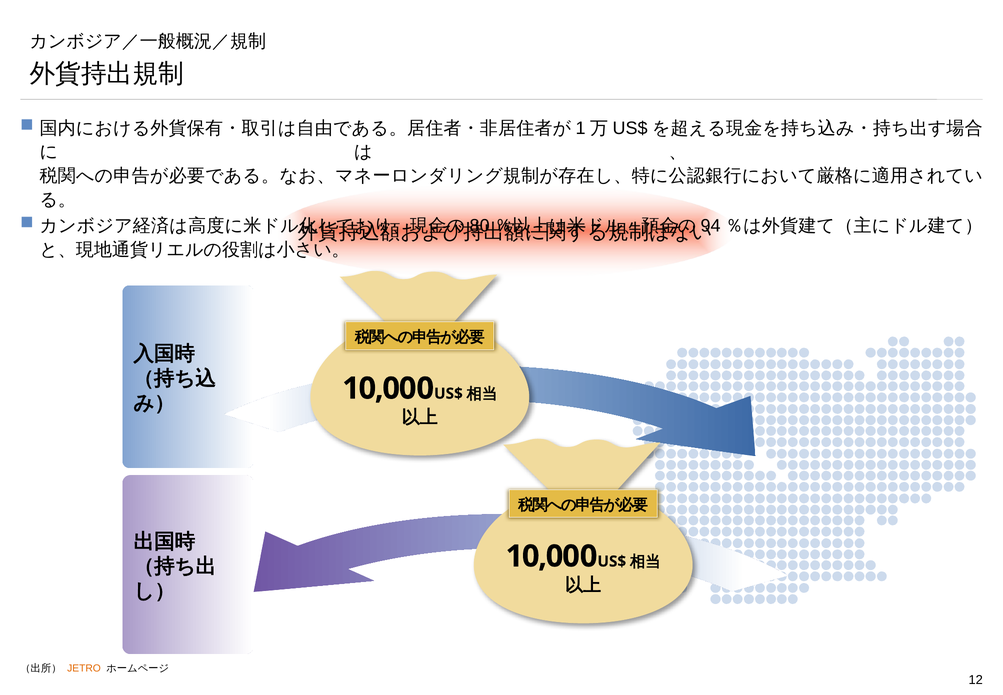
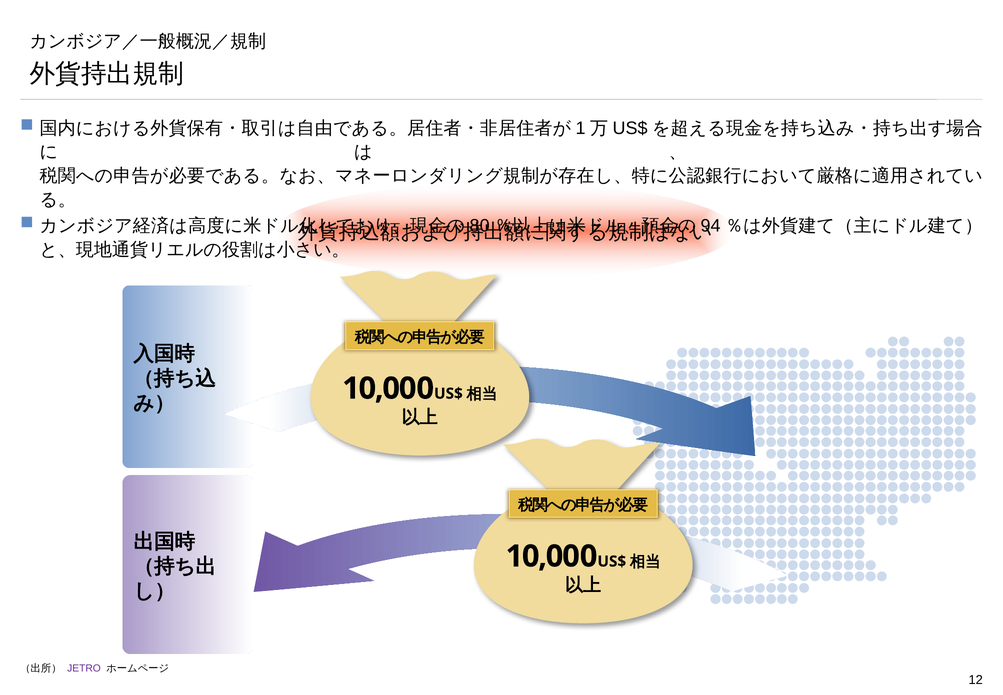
JETRO colour: orange -> purple
